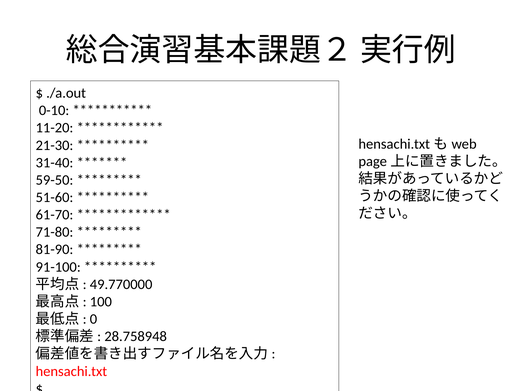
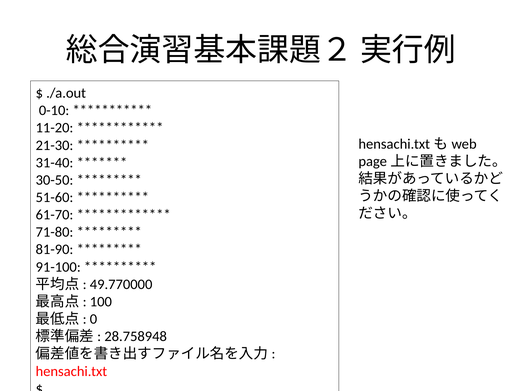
59-50: 59-50 -> 30-50
